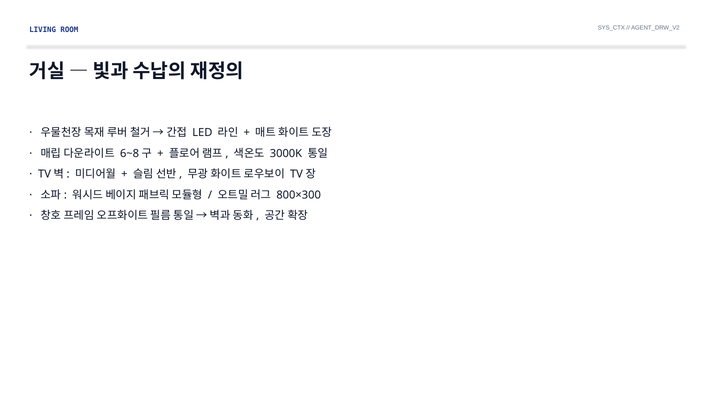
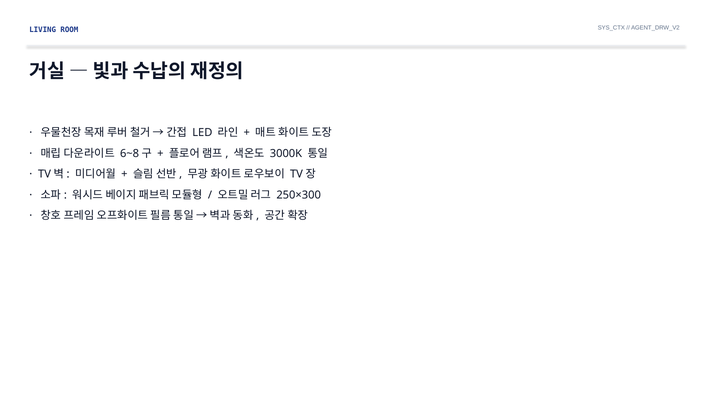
800×300: 800×300 -> 250×300
